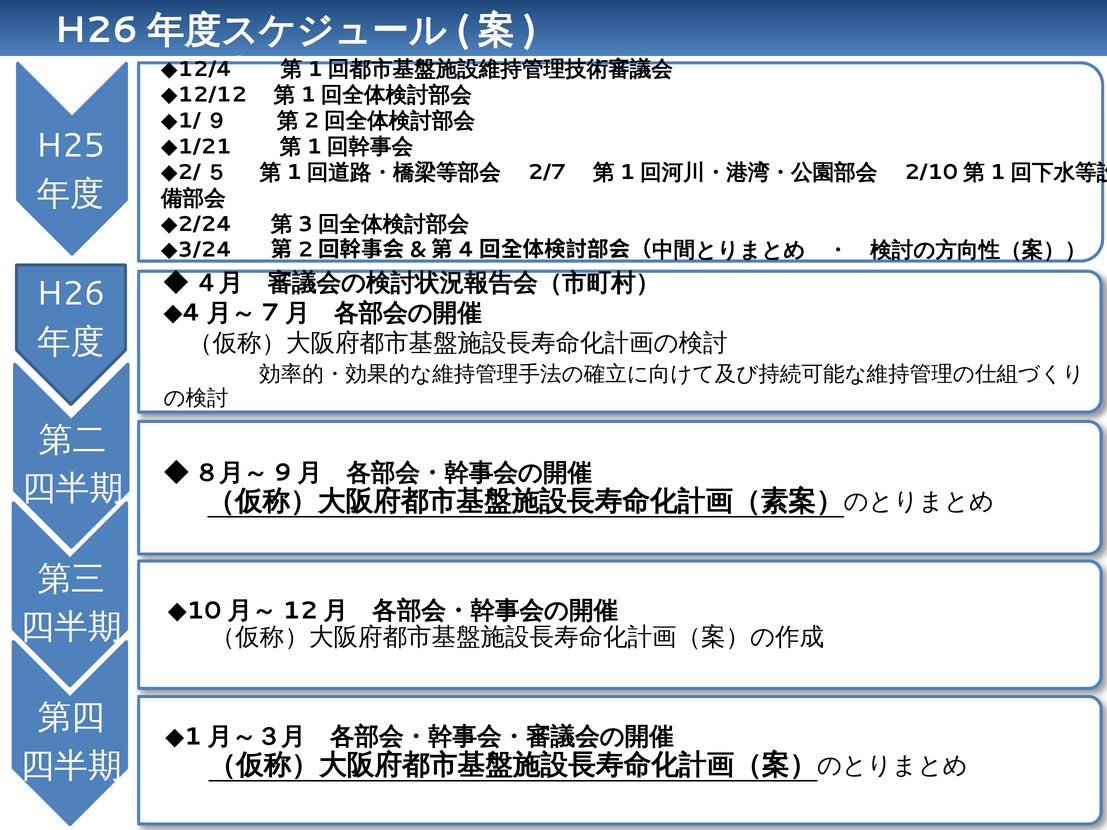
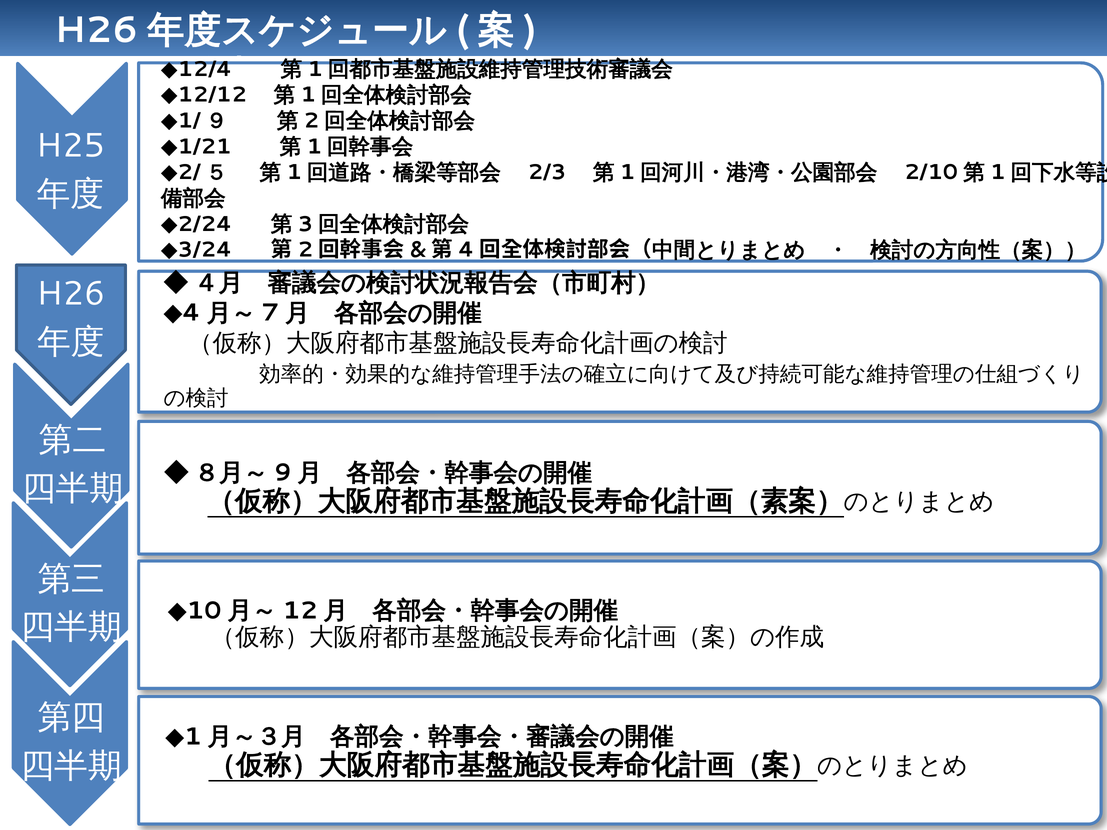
2/7: 2/7 -> 2/3
